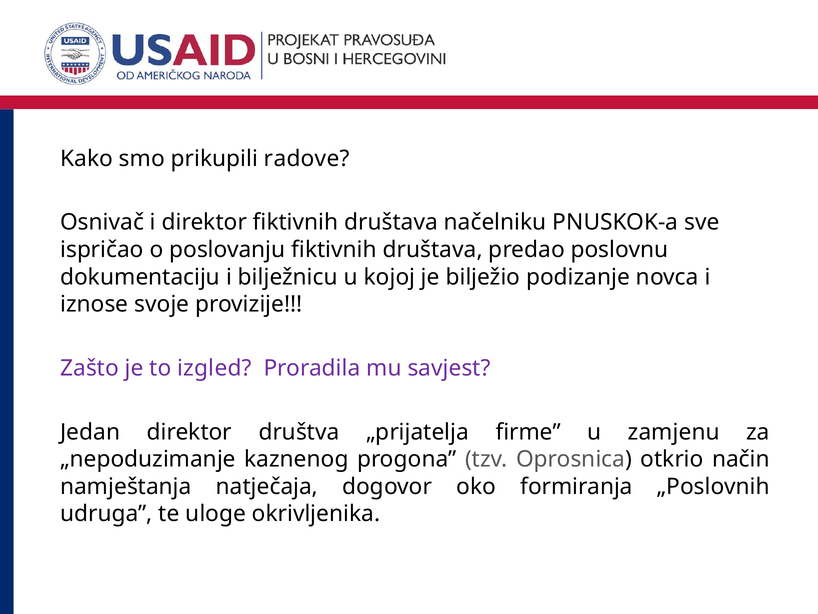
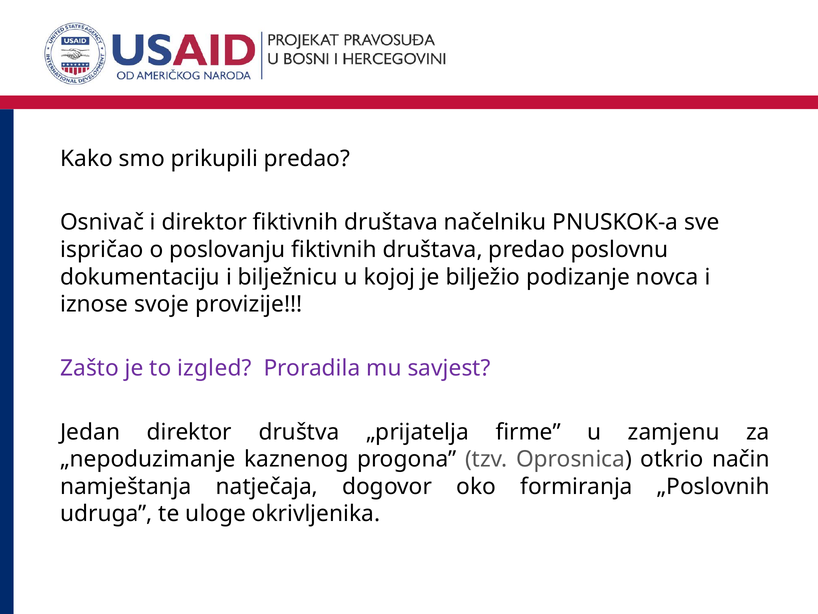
prikupili radove: radove -> predao
